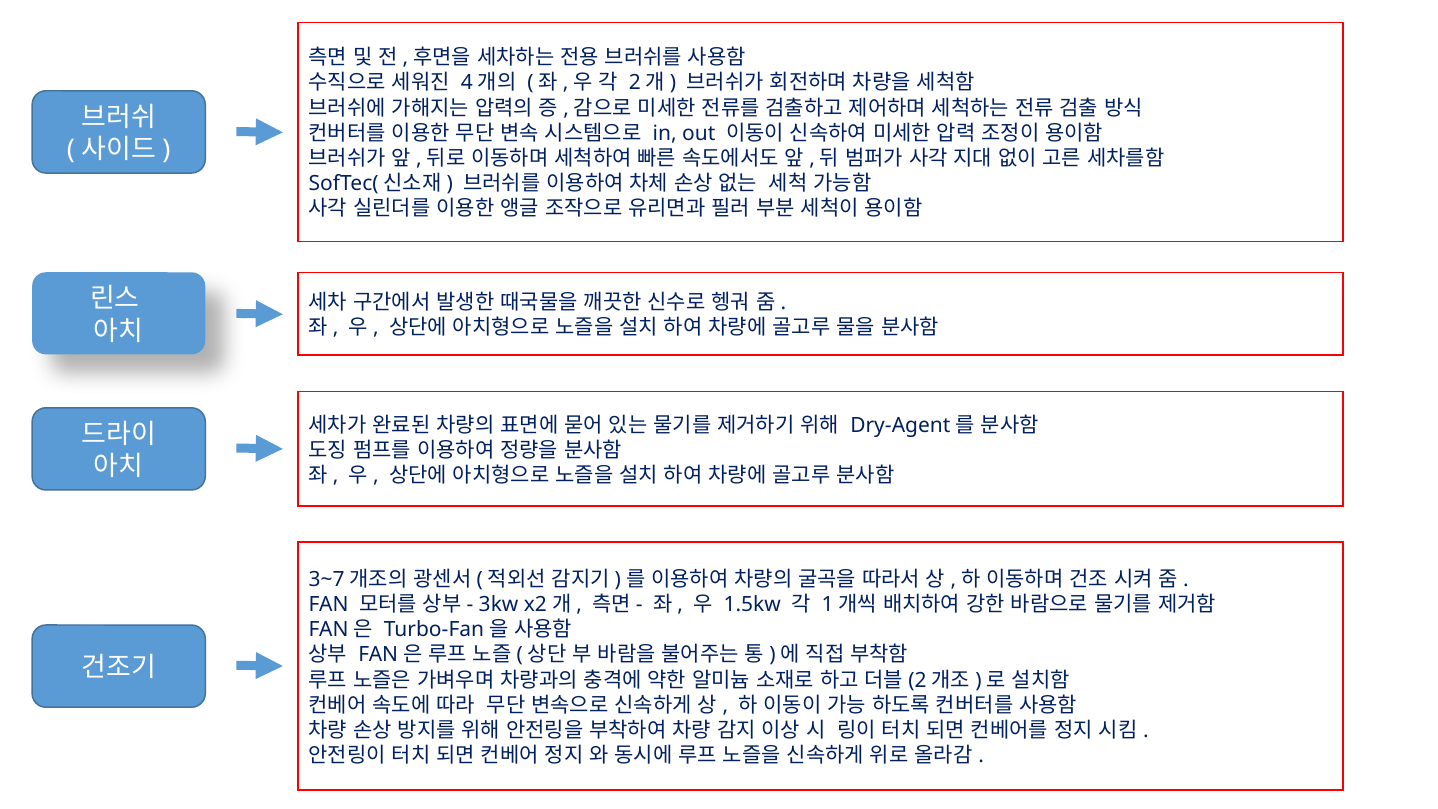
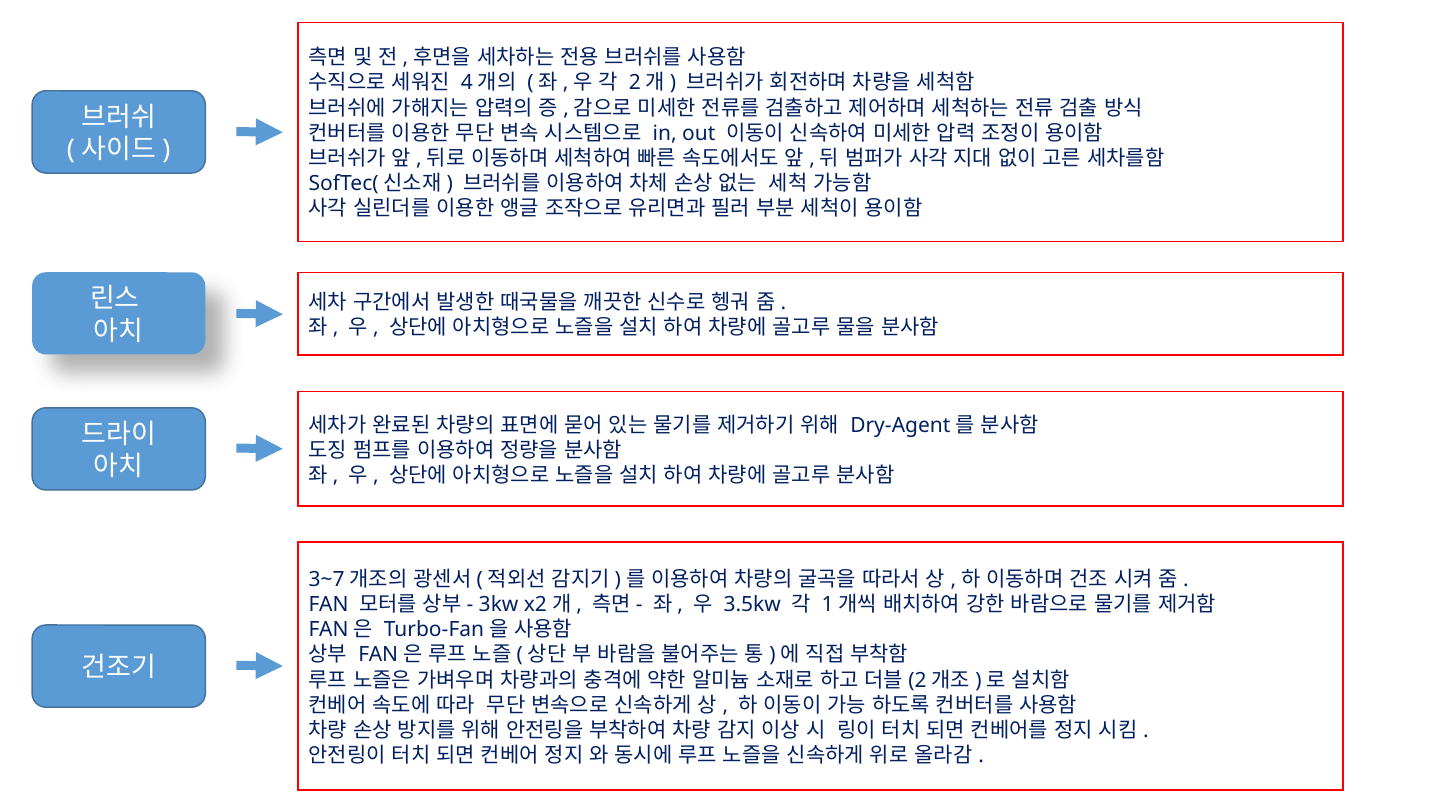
1.5kw: 1.5kw -> 3.5kw
